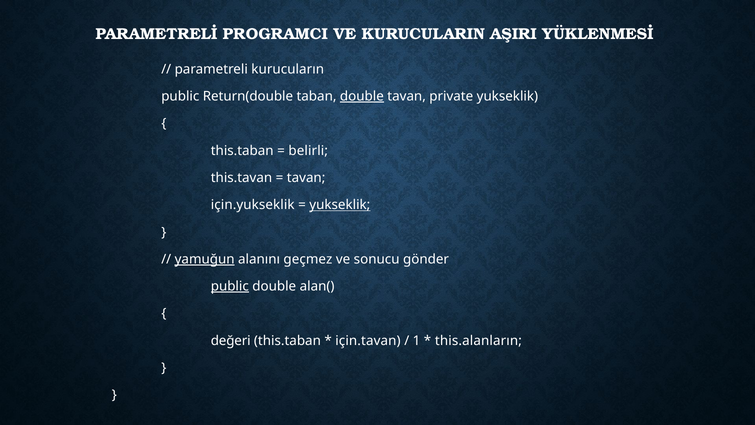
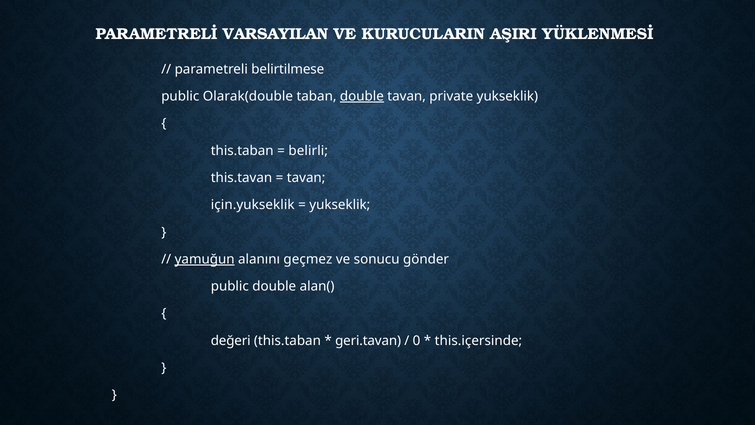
PROGRAMCI: PROGRAMCI -> VARSAYILAN
kurucuların: kurucuların -> belirtilmese
Return(double: Return(double -> Olarak(double
yukseklik at (340, 205) underline: present -> none
public at (230, 286) underline: present -> none
için.tavan: için.tavan -> geri.tavan
1: 1 -> 0
this.alanların: this.alanların -> this.içersinde
